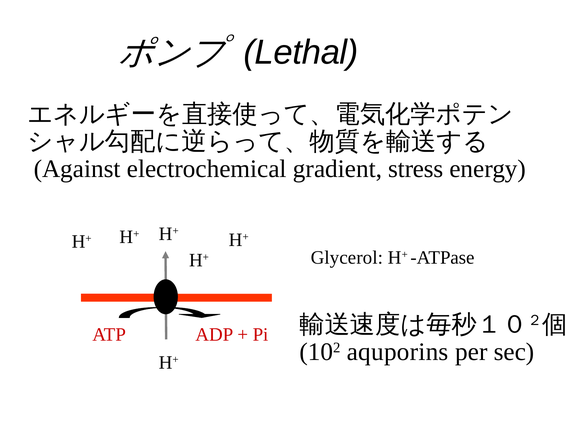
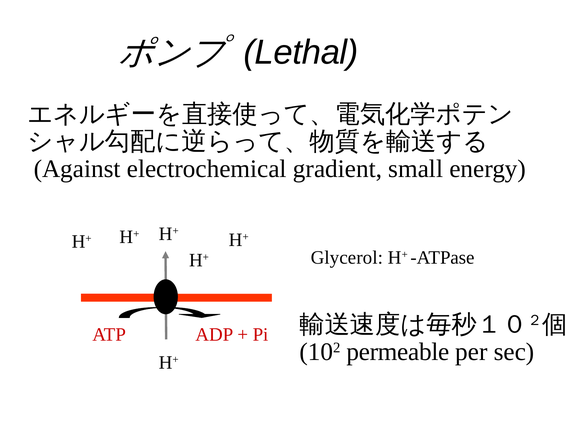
stress: stress -> small
aquporins: aquporins -> permeable
